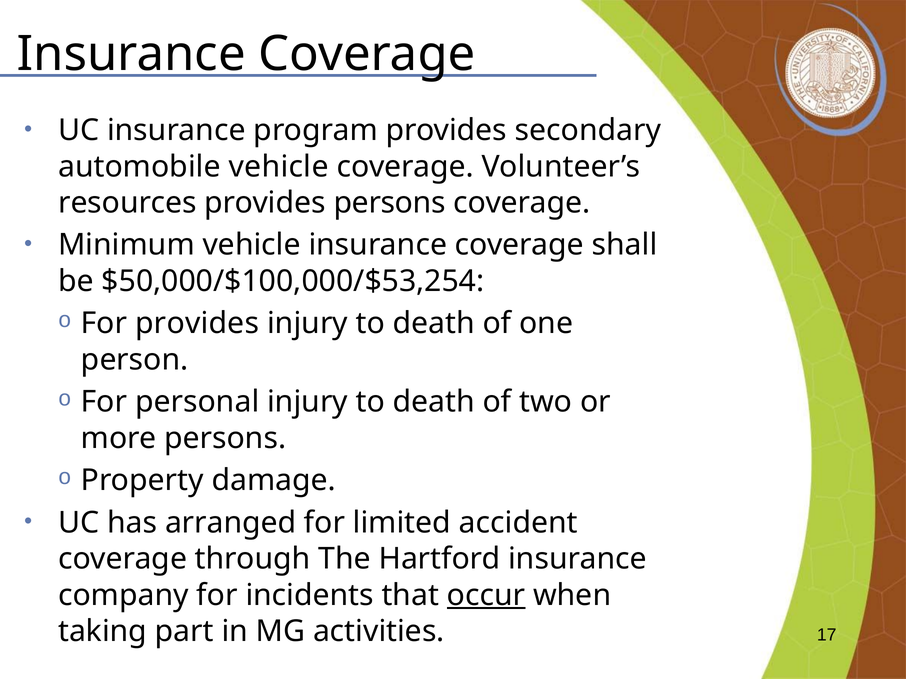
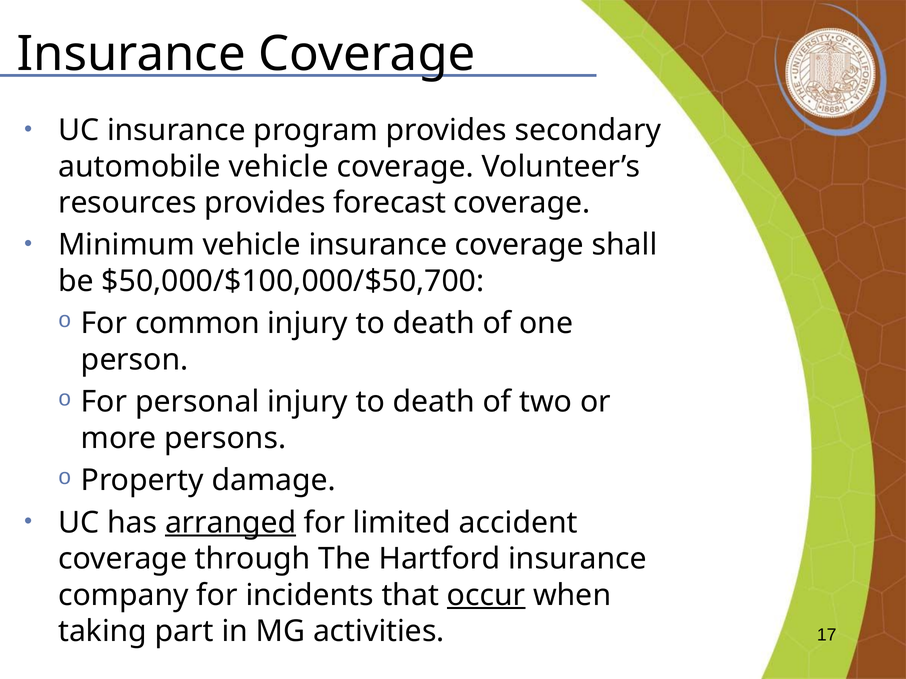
provides persons: persons -> forecast
$50,000/$100,000/$53,254: $50,000/$100,000/$53,254 -> $50,000/$100,000/$50,700
For provides: provides -> common
arranged underline: none -> present
